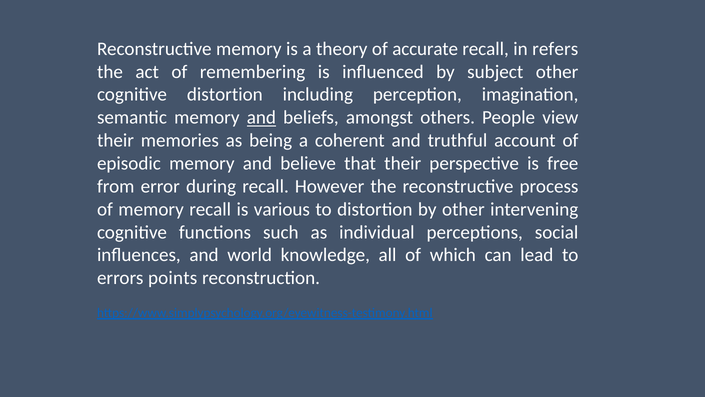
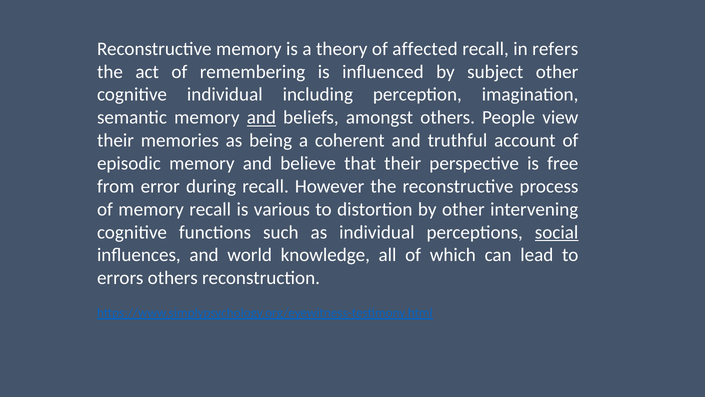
accurate: accurate -> affected
cognitive distortion: distortion -> individual
social underline: none -> present
errors points: points -> others
